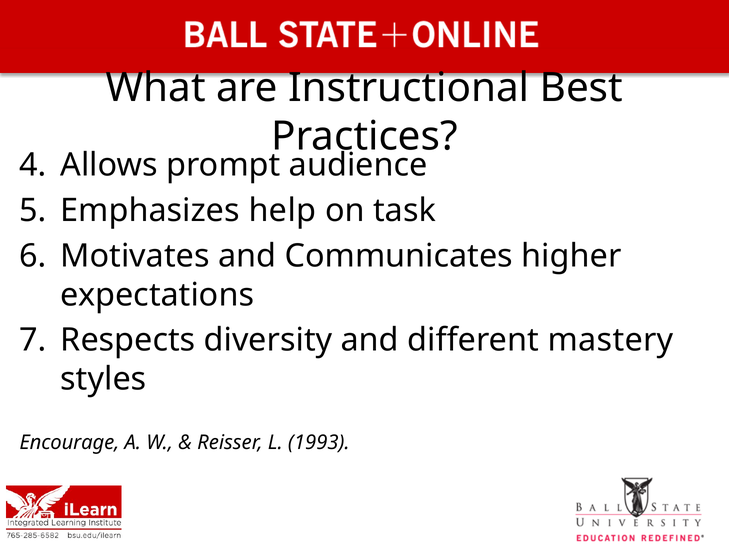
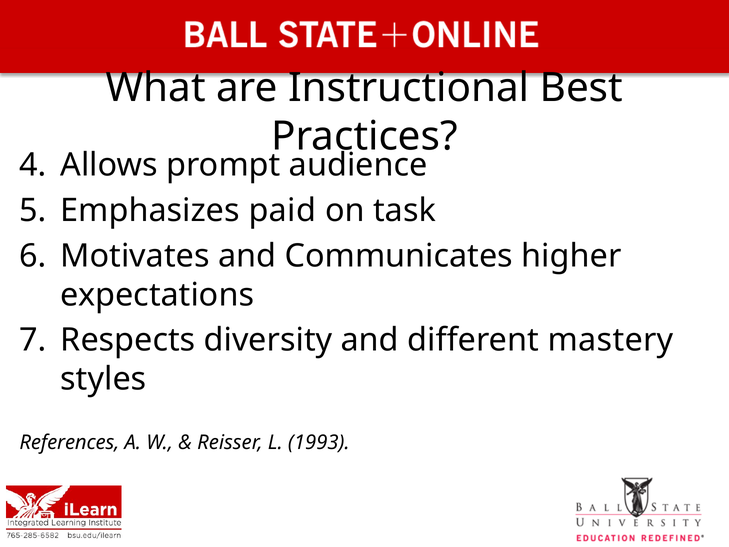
help: help -> paid
Encourage: Encourage -> References
